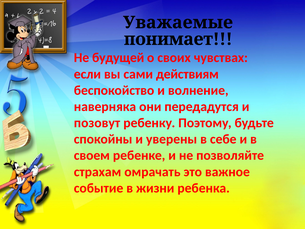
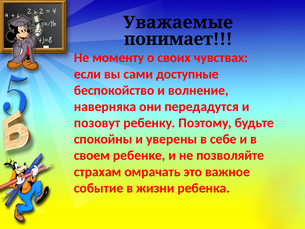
будущей: будущей -> моменту
действиям: действиям -> доступные
